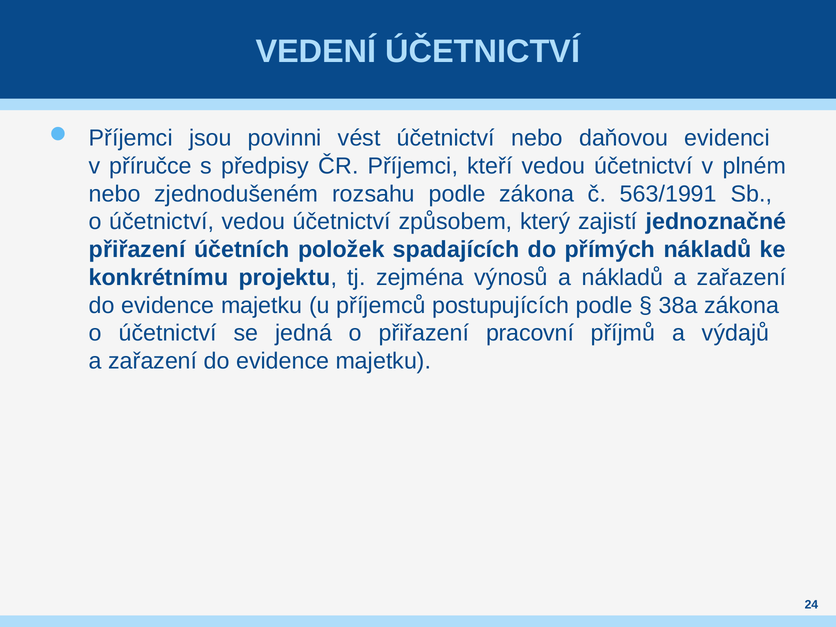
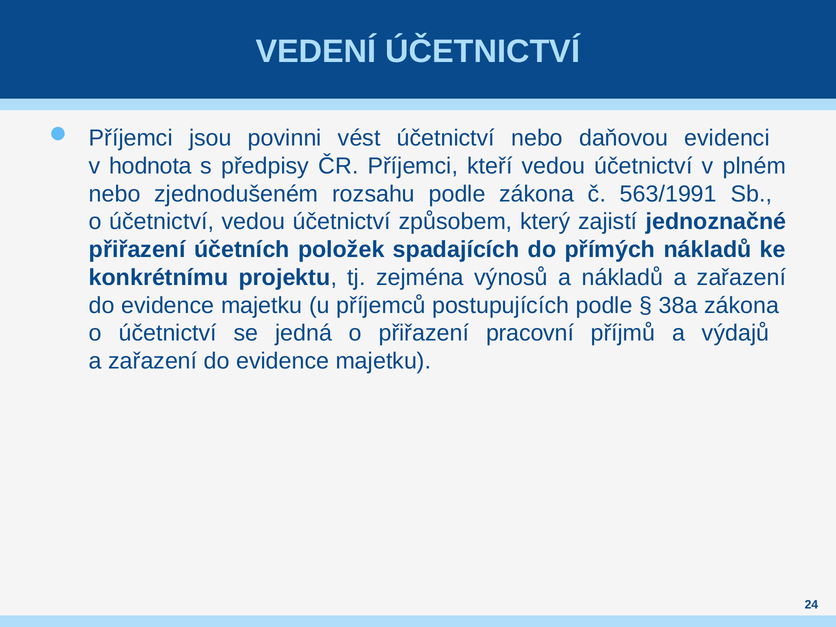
příručce: příručce -> hodnota
